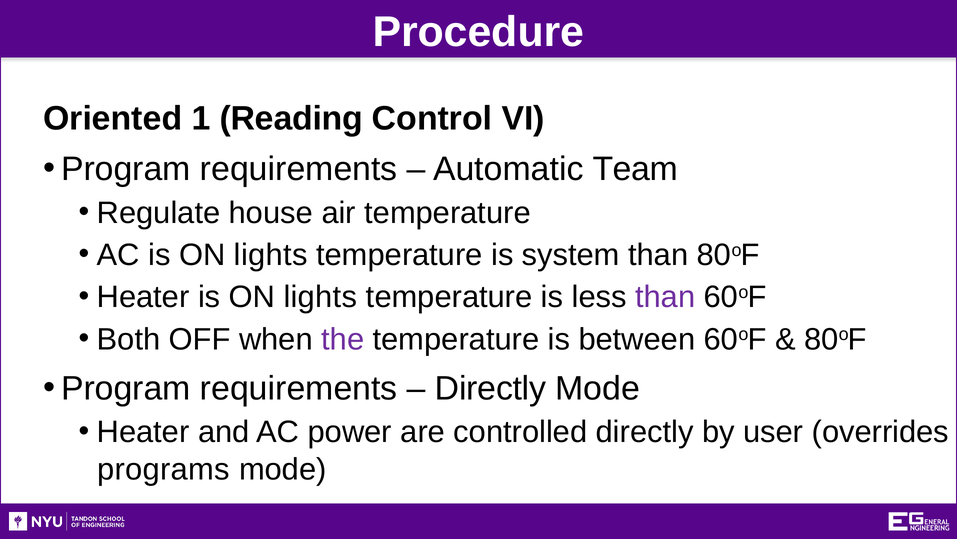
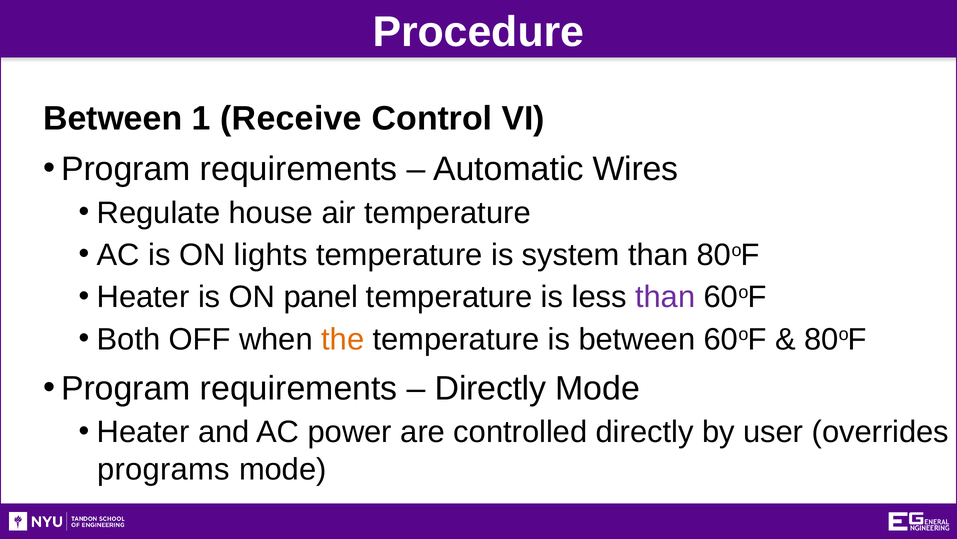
Oriented at (113, 118): Oriented -> Between
Reading: Reading -> Receive
Team: Team -> Wires
Heater is ON lights: lights -> panel
the colour: purple -> orange
